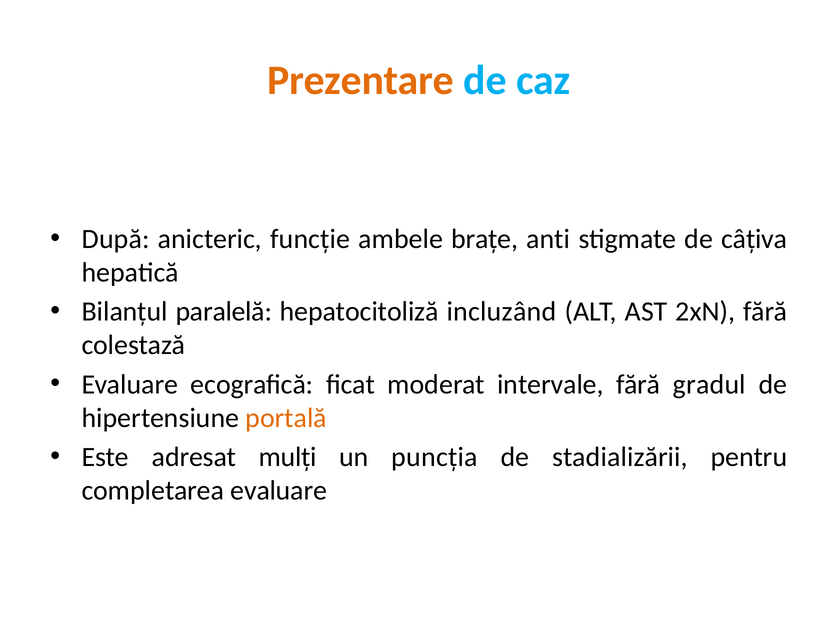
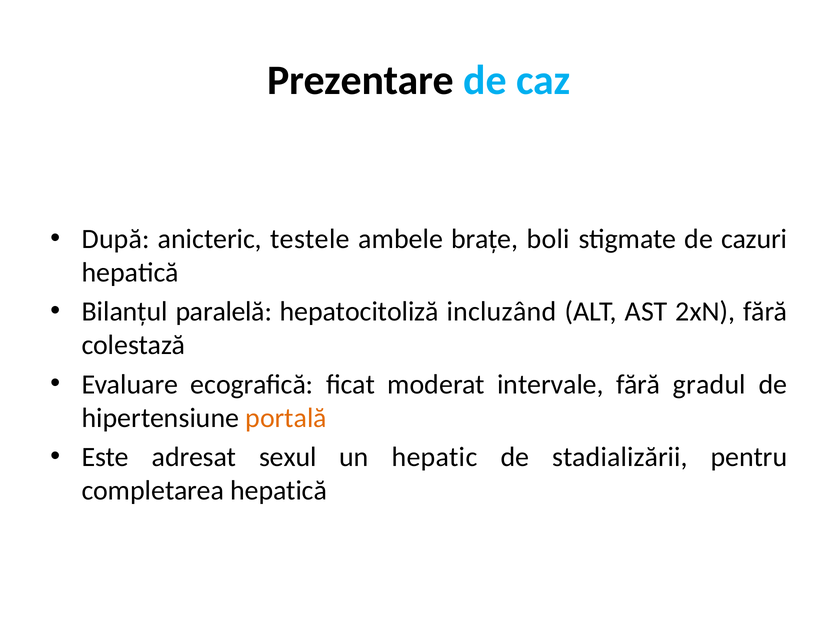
Prezentare colour: orange -> black
funcție: funcție -> testele
anti: anti -> boli
câțiva: câțiva -> cazuri
mulți: mulți -> sexul
puncția: puncția -> hepatic
completarea evaluare: evaluare -> hepatică
